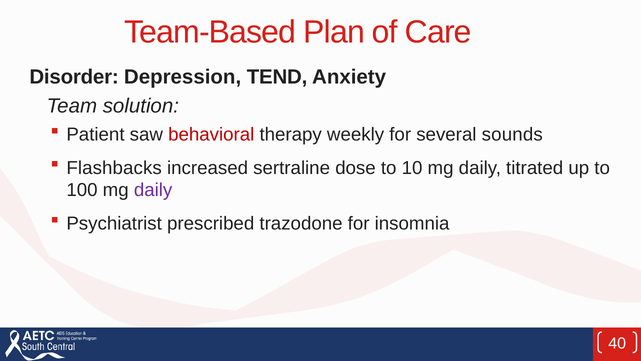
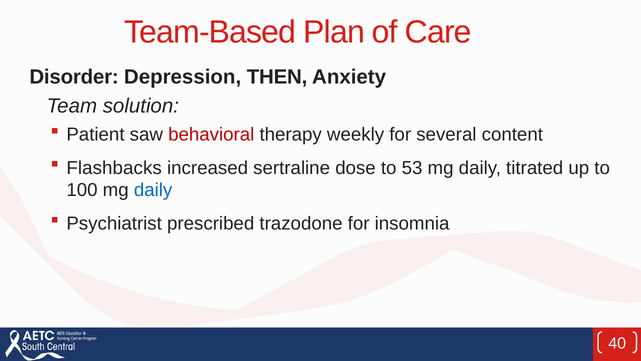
TEND: TEND -> THEN
sounds: sounds -> content
10: 10 -> 53
daily at (153, 190) colour: purple -> blue
